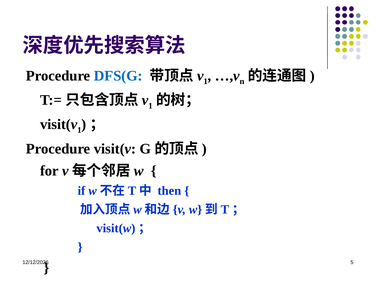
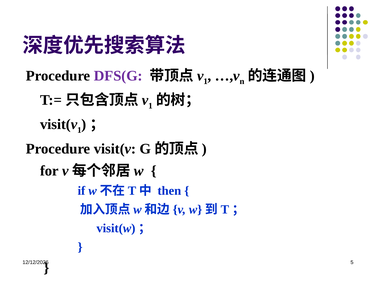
DFS(G colour: blue -> purple
